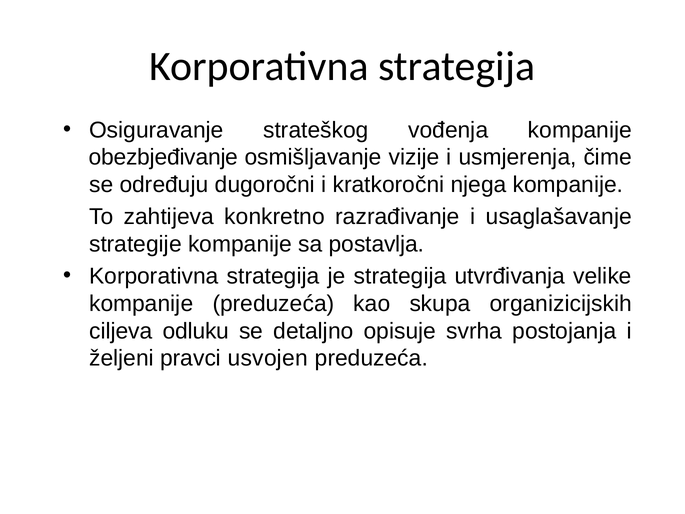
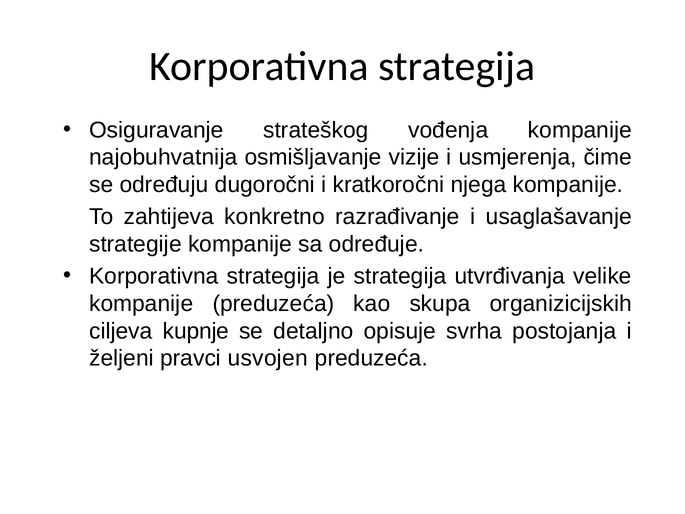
obezbjeđivanje: obezbjeđivanje -> najobuhvatnija
postavlja: postavlja -> određuje
odluku: odluku -> kupnje
